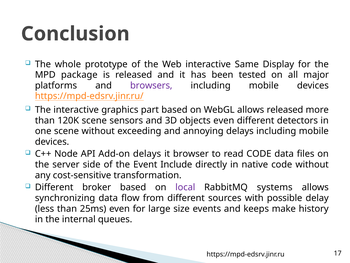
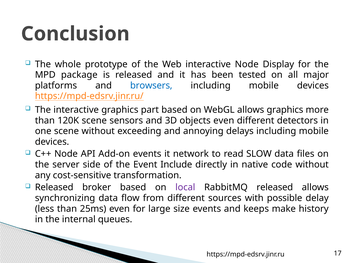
interactive Same: Same -> Node
browsers colour: purple -> blue
allows released: released -> graphics
Add-on delays: delays -> events
browser: browser -> network
read CODE: CODE -> SLOW
Different at (54, 187): Different -> Released
RabbitMQ systems: systems -> released
